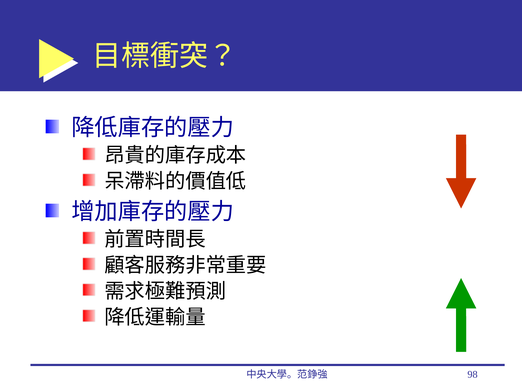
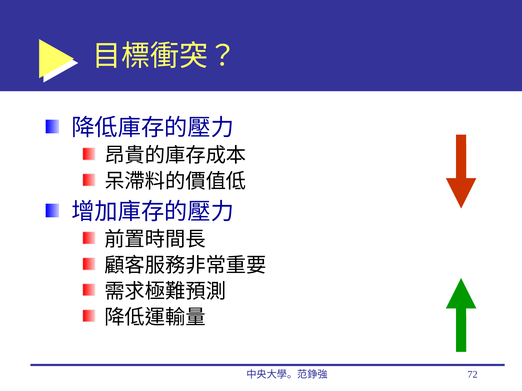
98: 98 -> 72
